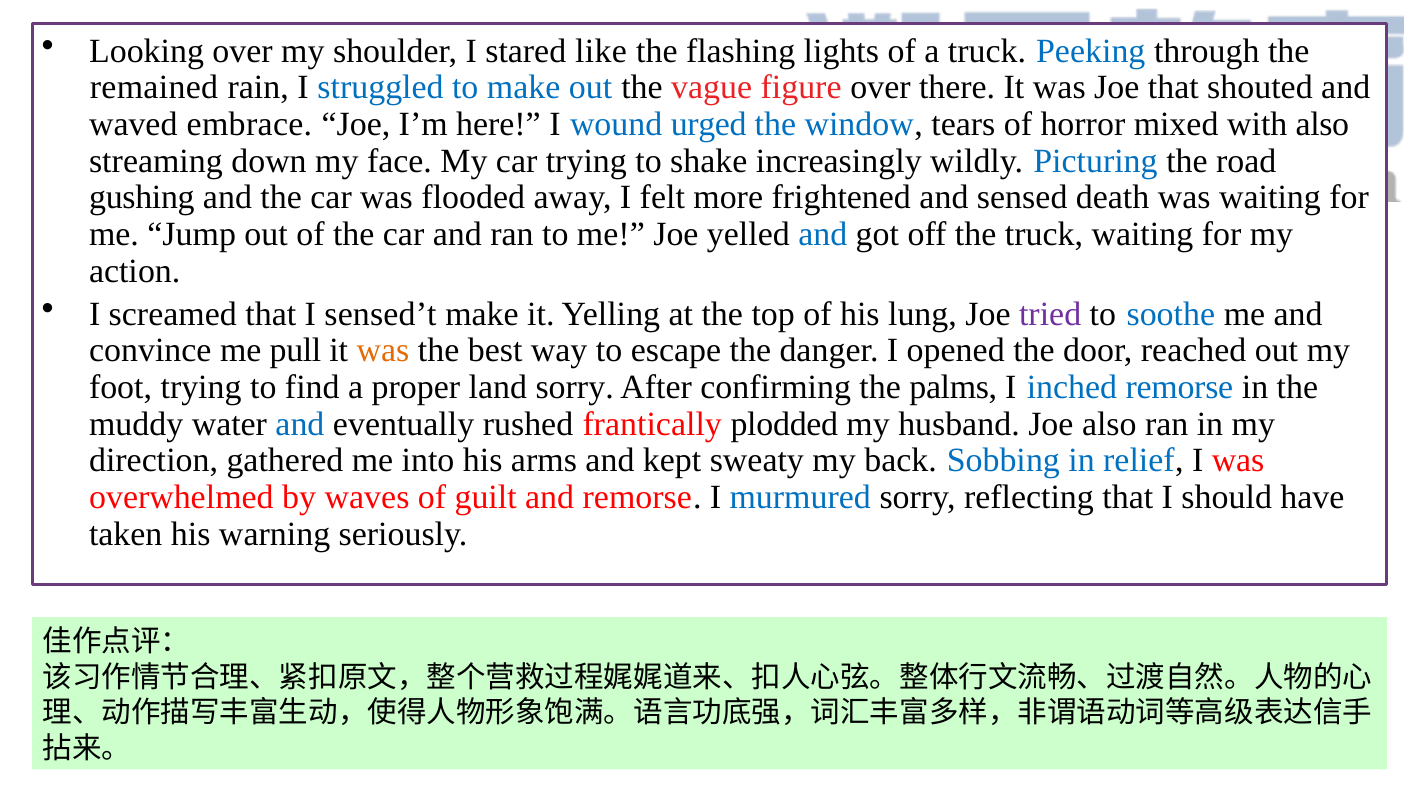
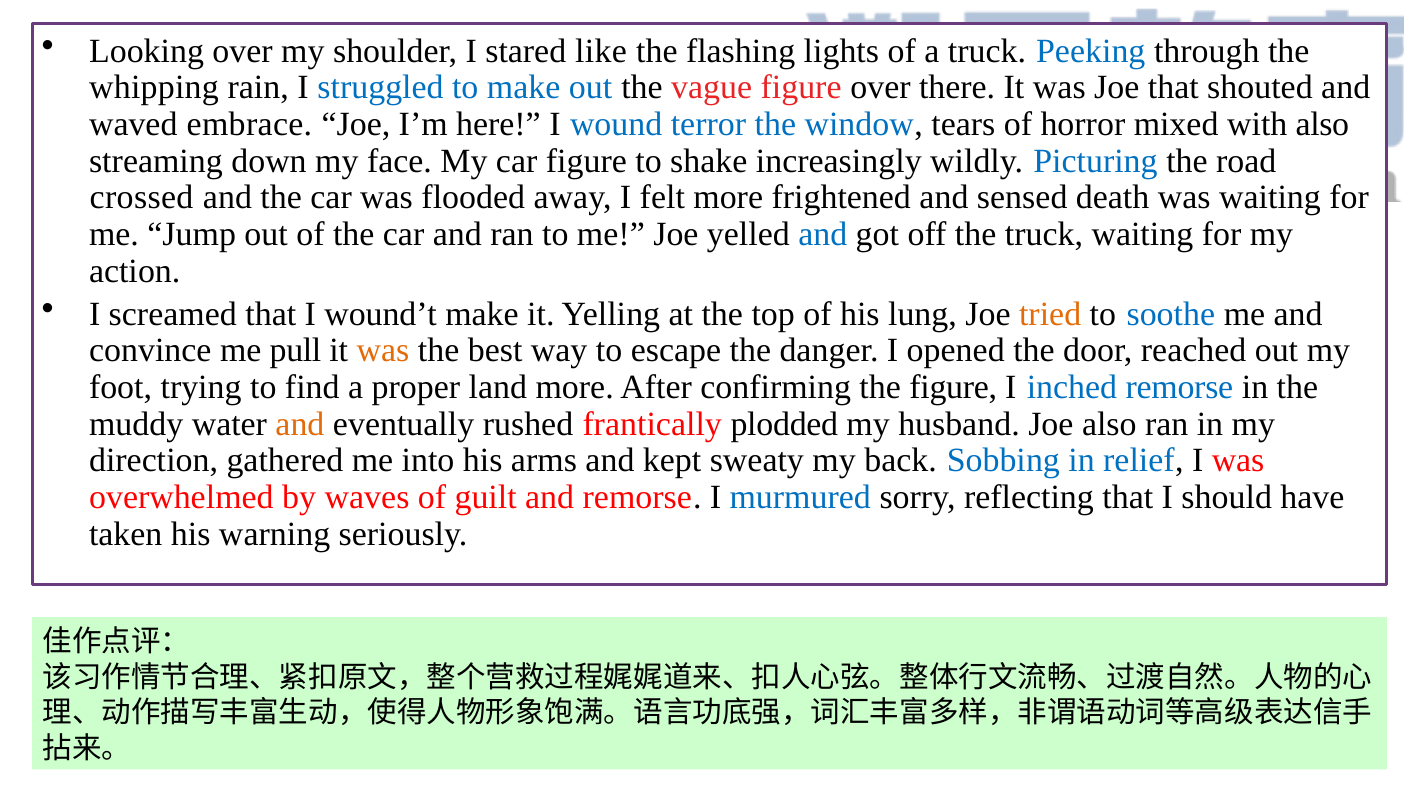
remained: remained -> whipping
urged: urged -> terror
car trying: trying -> figure
gushing: gushing -> crossed
sensed’t: sensed’t -> wound’t
tried colour: purple -> orange
land sorry: sorry -> more
the palms: palms -> figure
and at (300, 424) colour: blue -> orange
